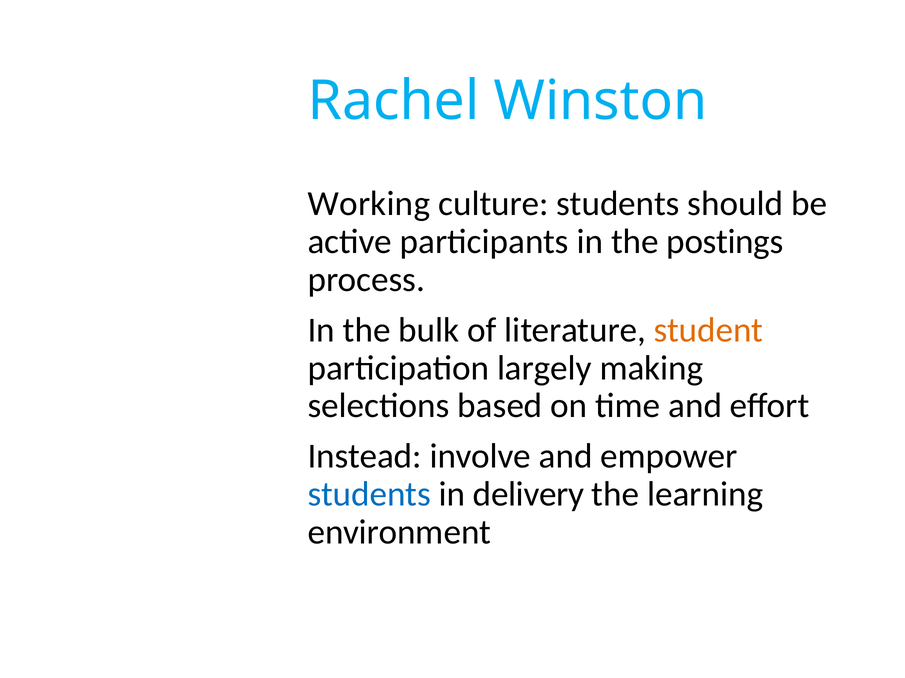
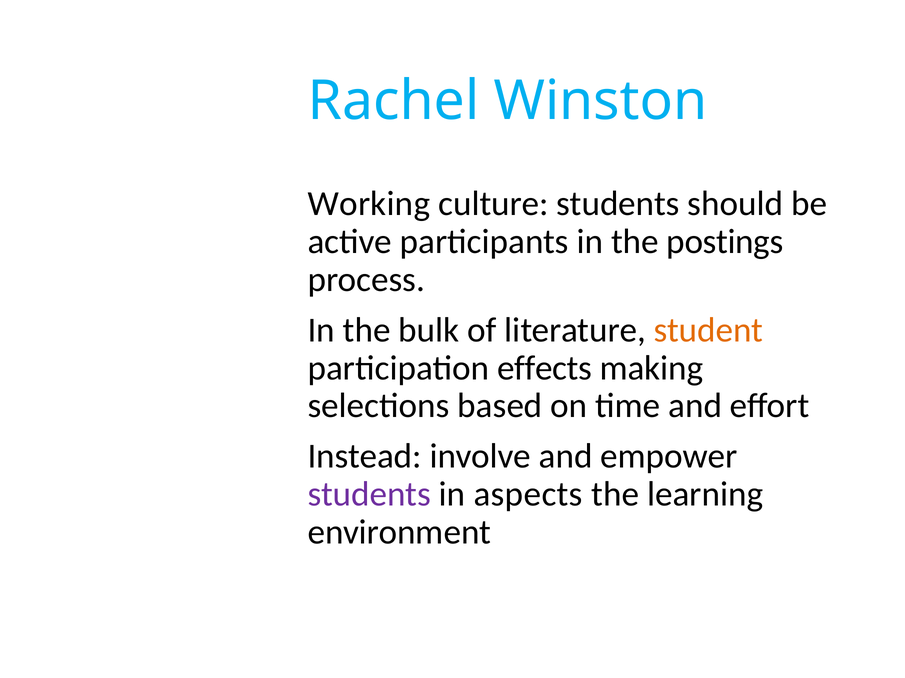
largely: largely -> effects
students at (369, 495) colour: blue -> purple
delivery: delivery -> aspects
